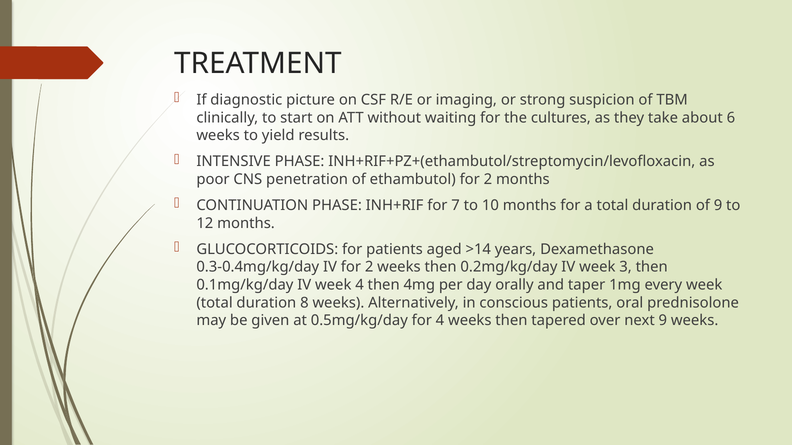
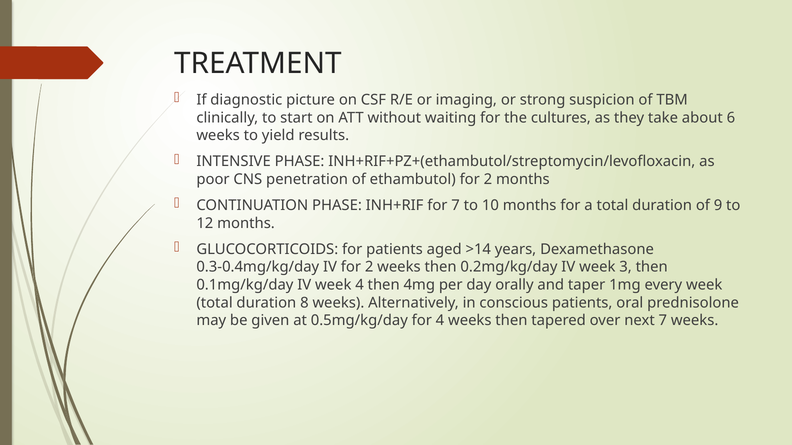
next 9: 9 -> 7
